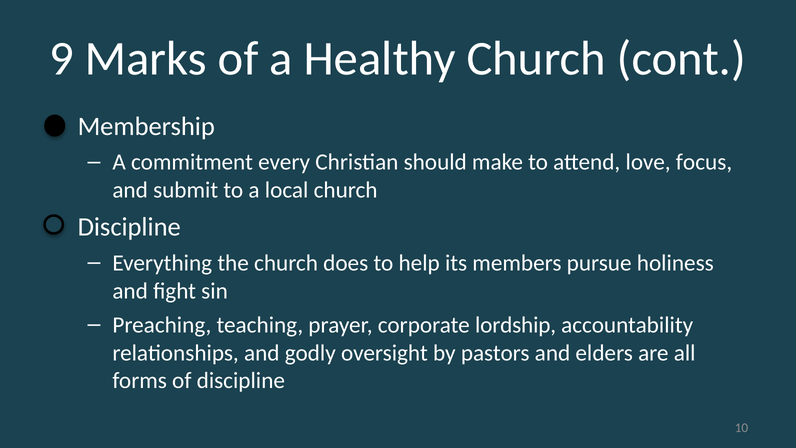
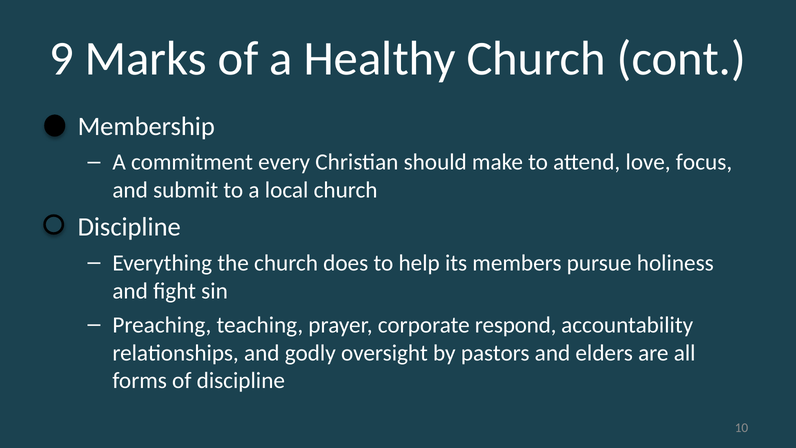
lordship: lordship -> respond
